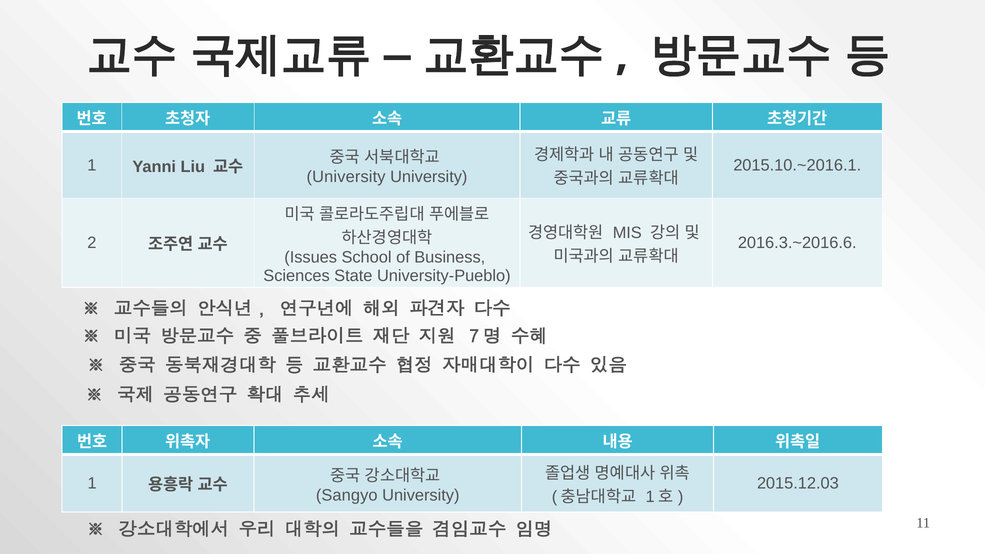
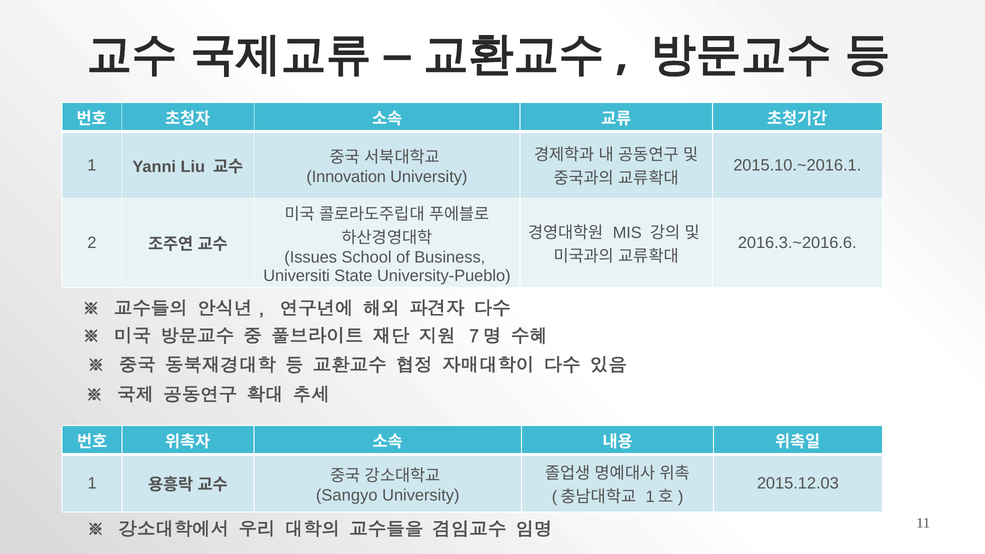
University at (346, 177): University -> Innovation
Sciences: Sciences -> Universiti
